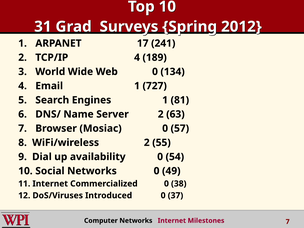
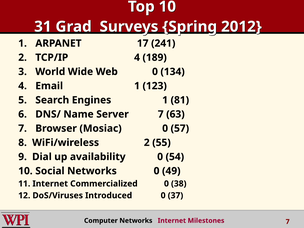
727: 727 -> 123
Server 2: 2 -> 7
